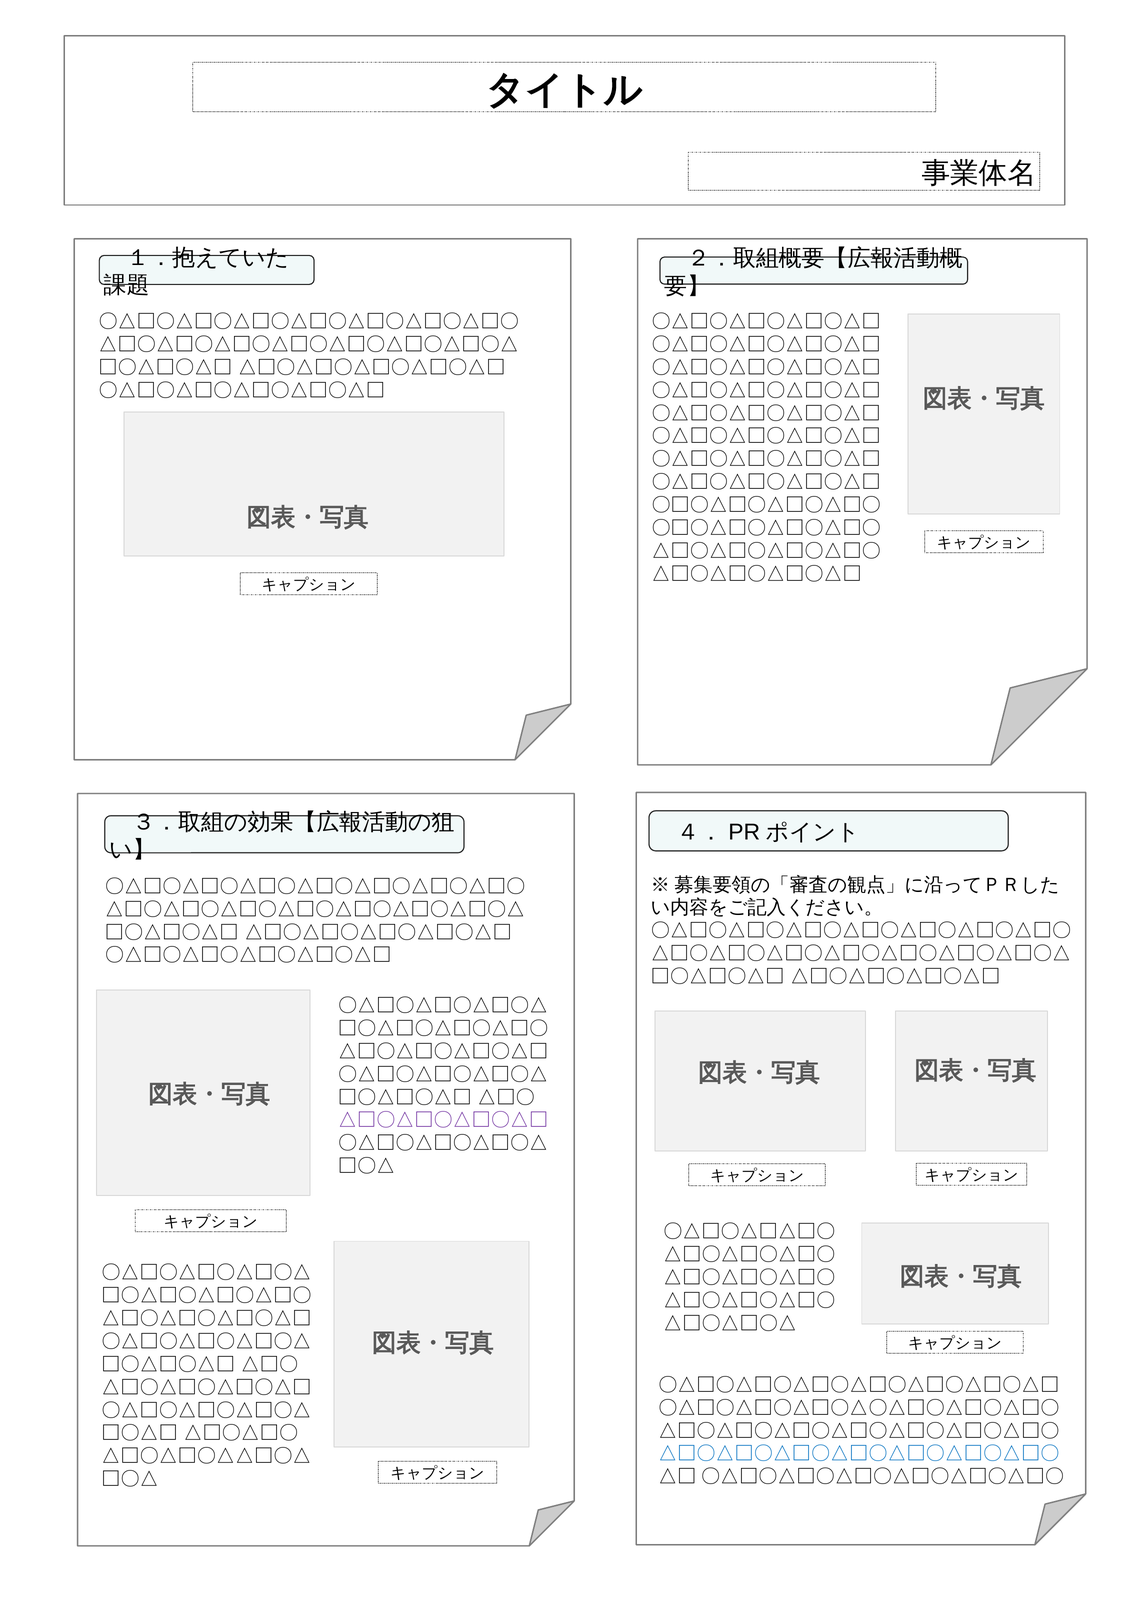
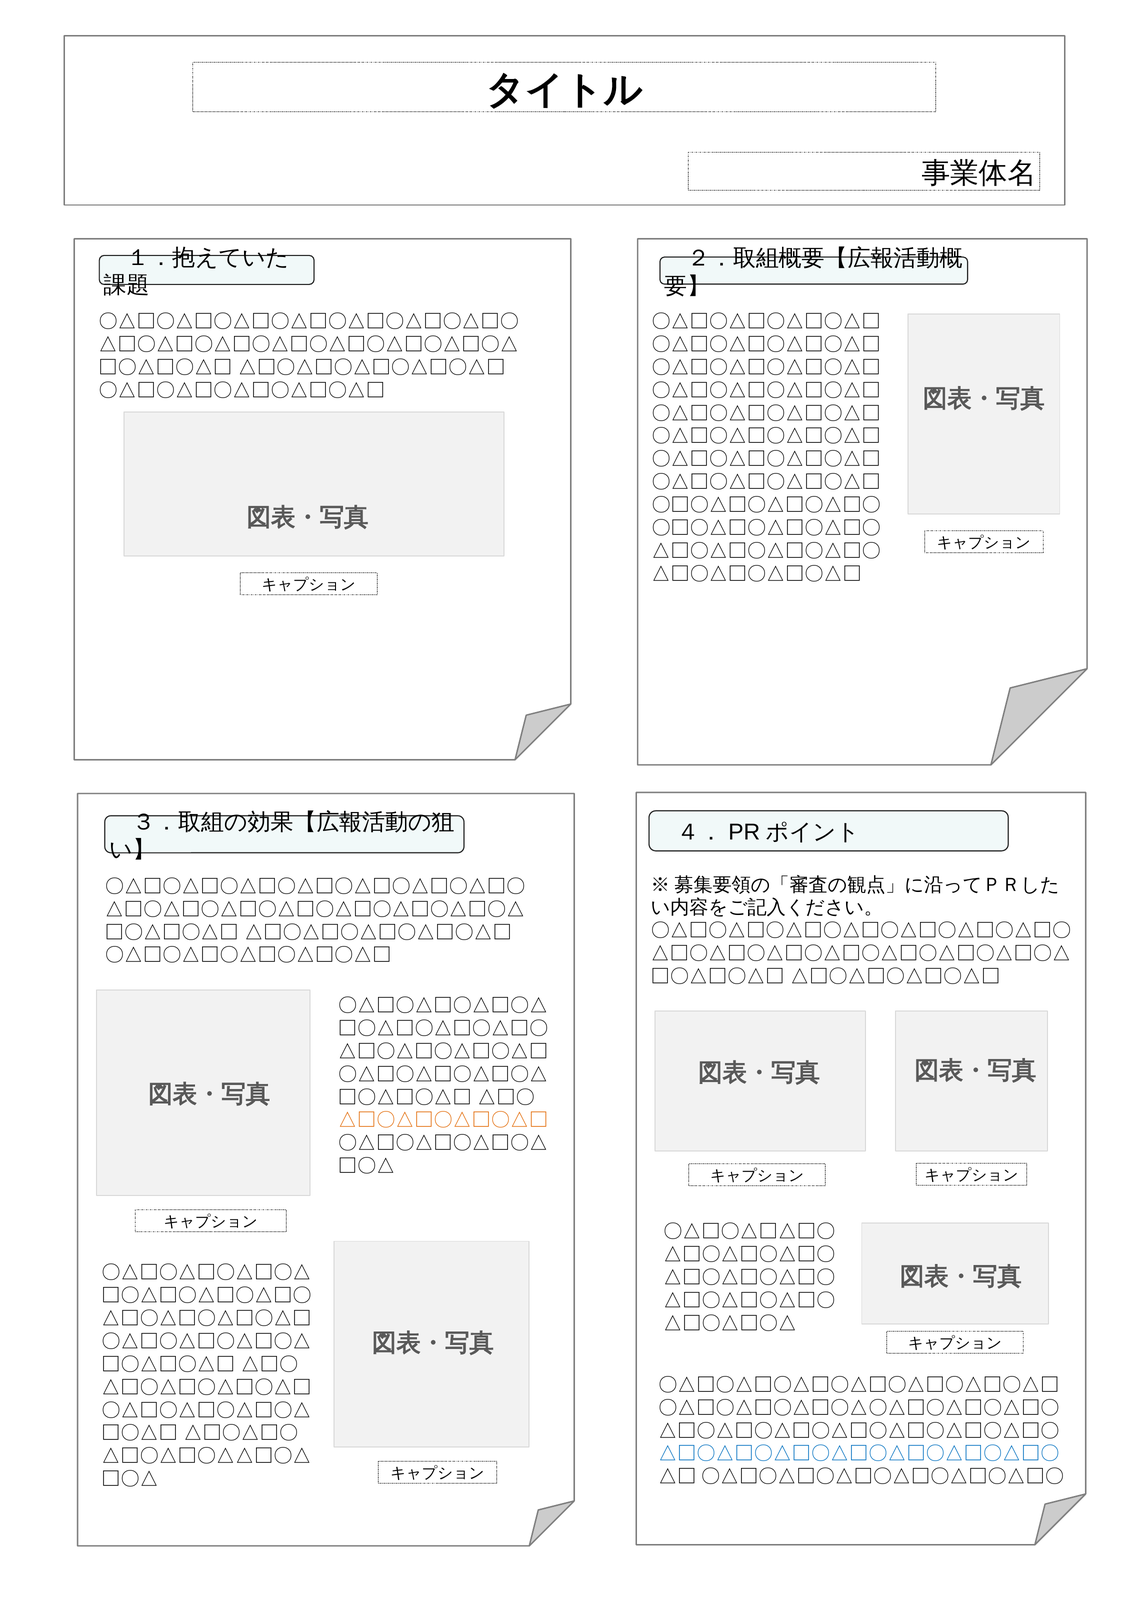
△□〇△□〇△□〇△□ at (443, 1121) colour: purple -> orange
